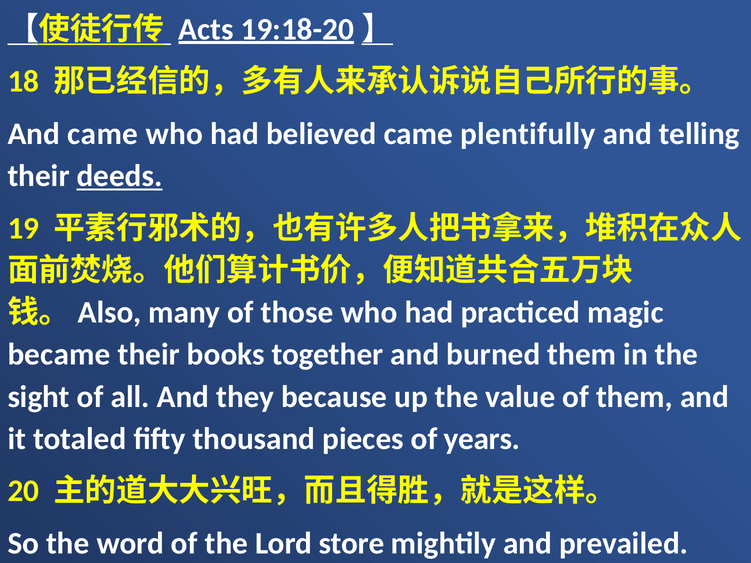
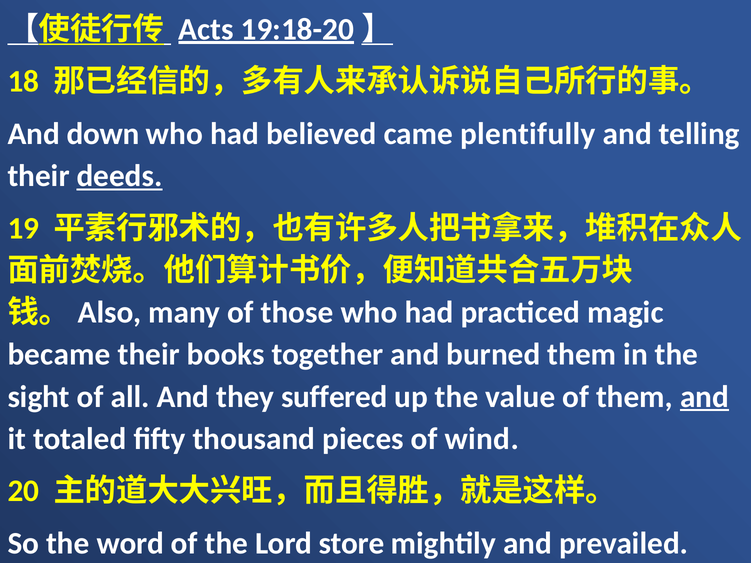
And came: came -> down
because: because -> suffered
and at (705, 397) underline: none -> present
years: years -> wind
